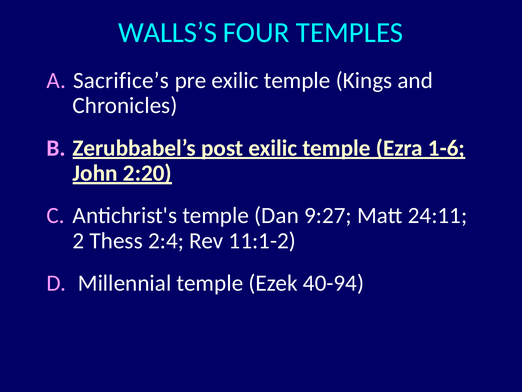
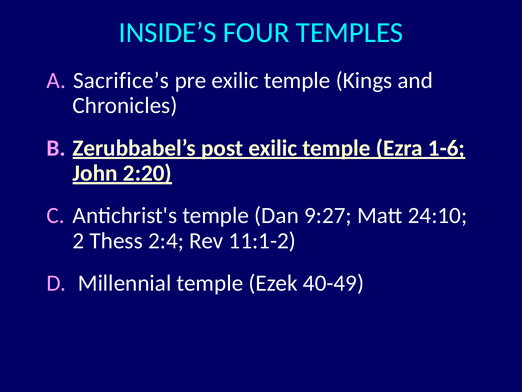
WALLS’S: WALLS’S -> INSIDE’S
24:11: 24:11 -> 24:10
40-94: 40-94 -> 40-49
